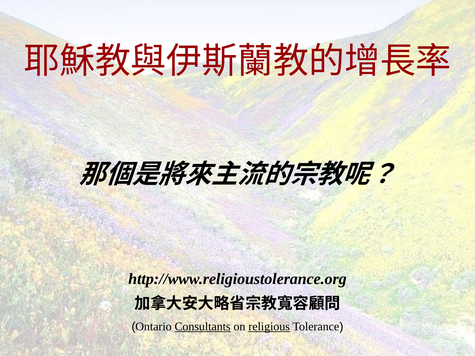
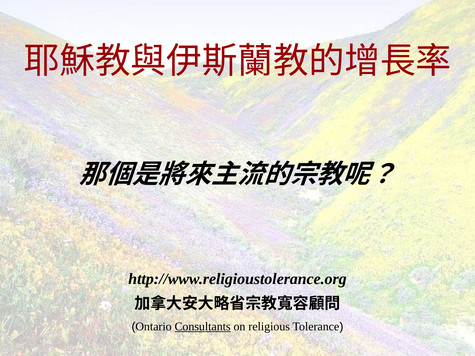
religious underline: present -> none
